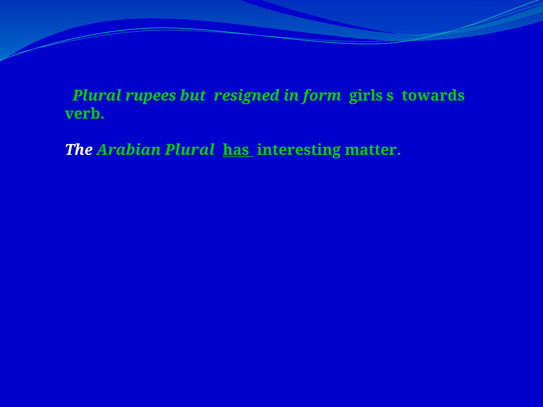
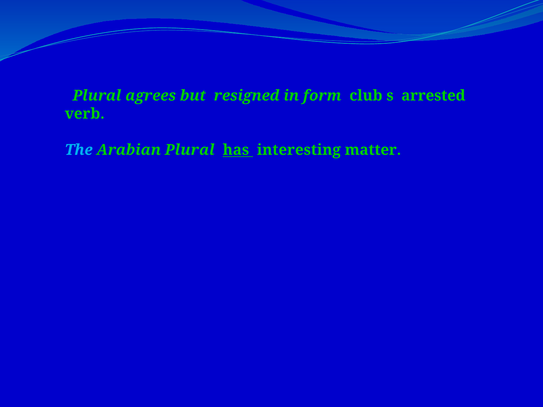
rupees: rupees -> agrees
girls: girls -> club
towards: towards -> arrested
The colour: white -> light blue
